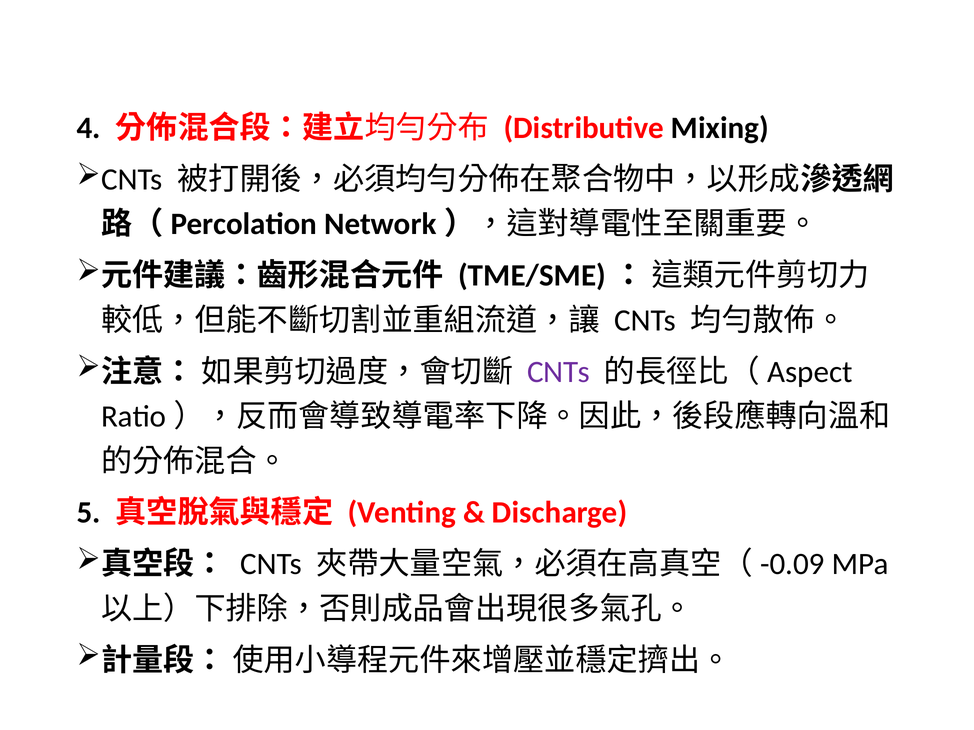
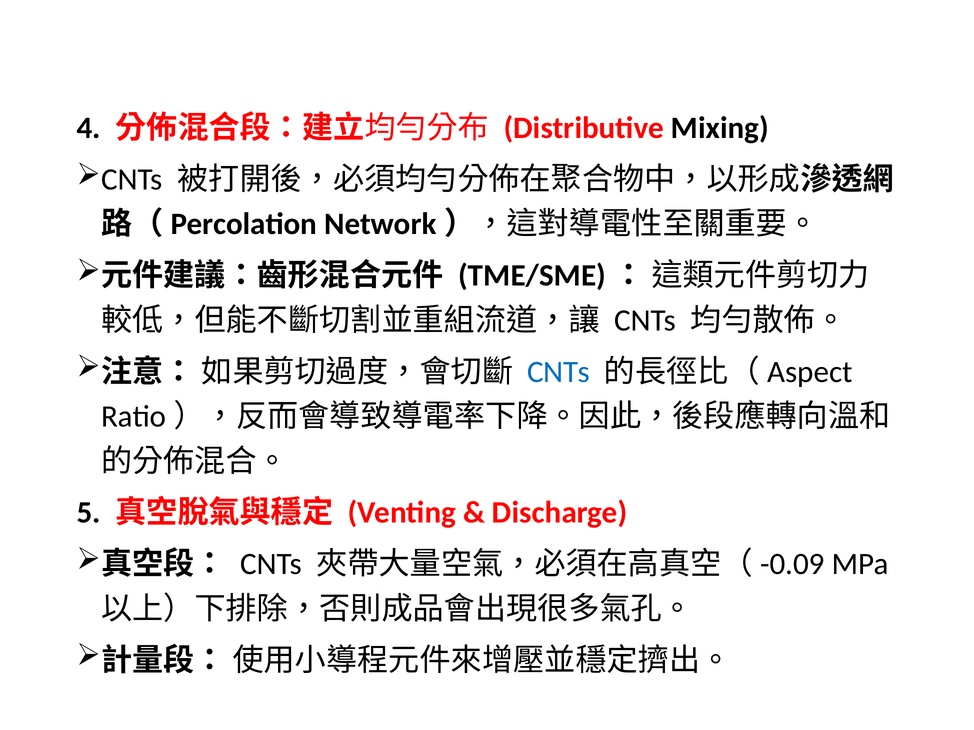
CNTs at (559, 372) colour: purple -> blue
